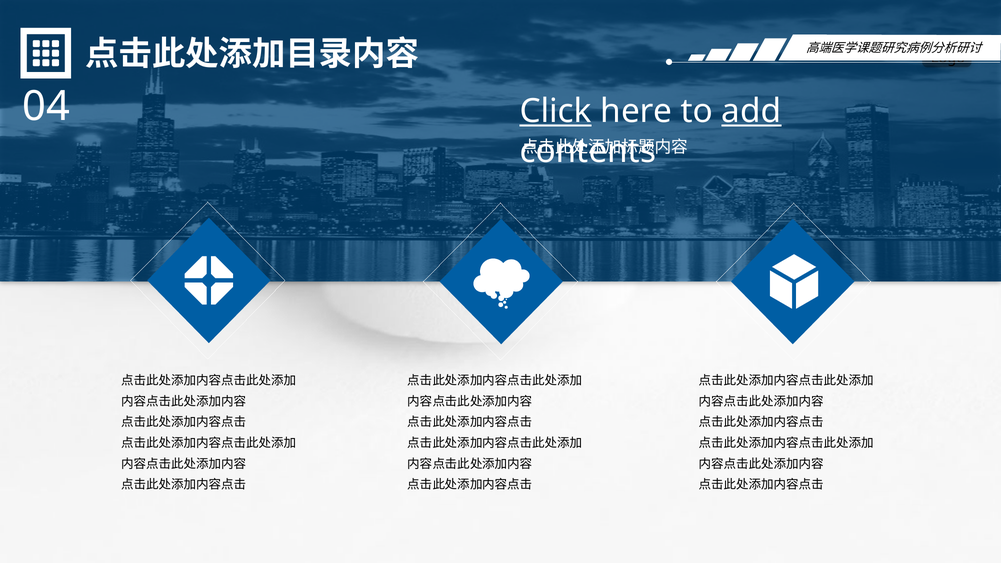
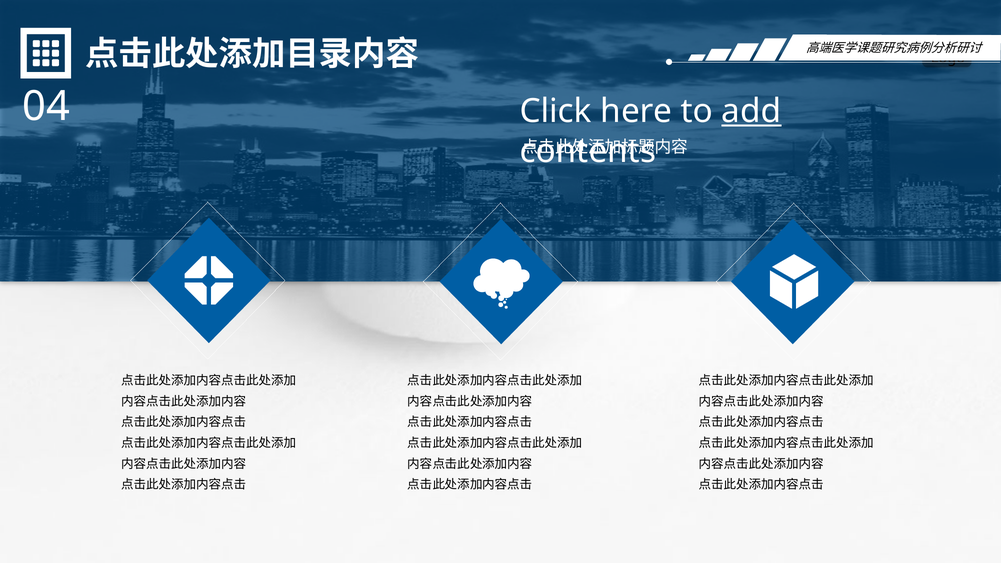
Click underline: present -> none
